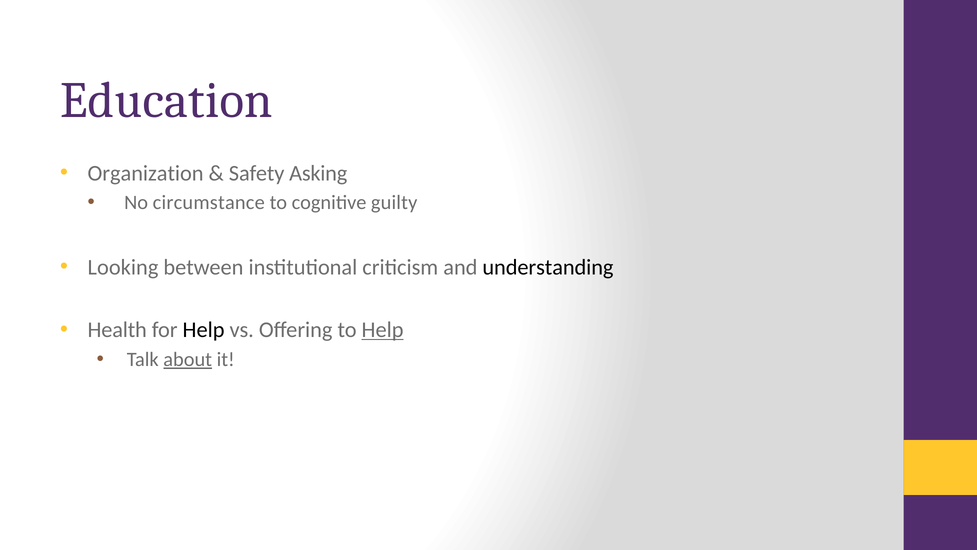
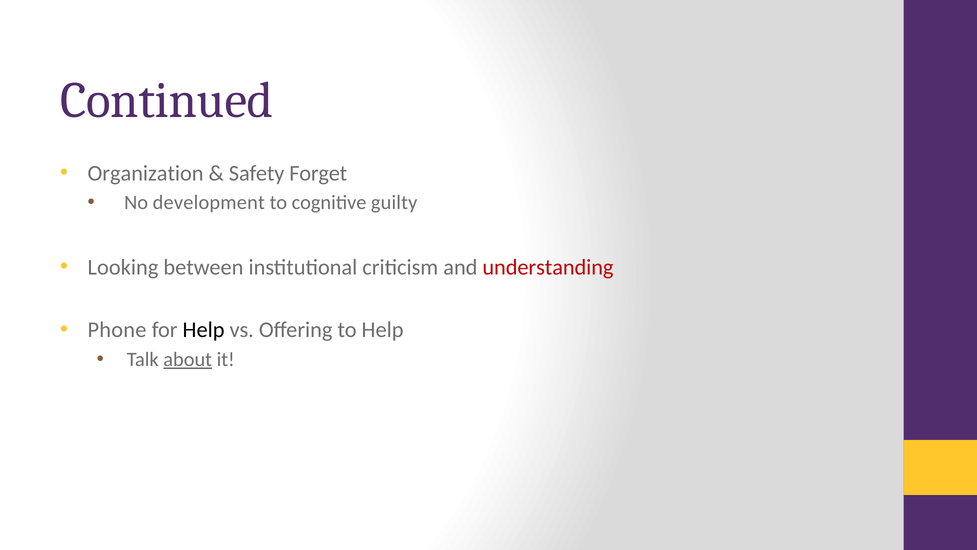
Education: Education -> Continued
Asking: Asking -> Forget
circumstance: circumstance -> development
understanding colour: black -> red
Health: Health -> Phone
Help at (383, 330) underline: present -> none
